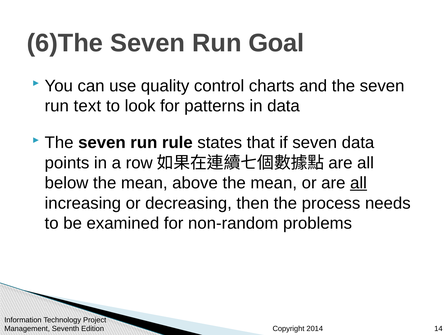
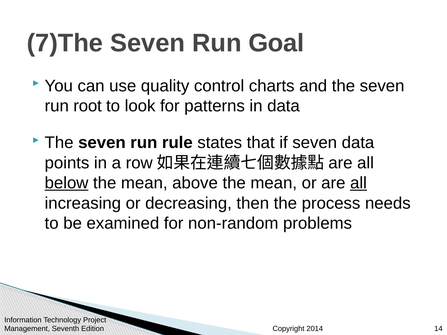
6)The: 6)The -> 7)The
text: text -> root
below underline: none -> present
